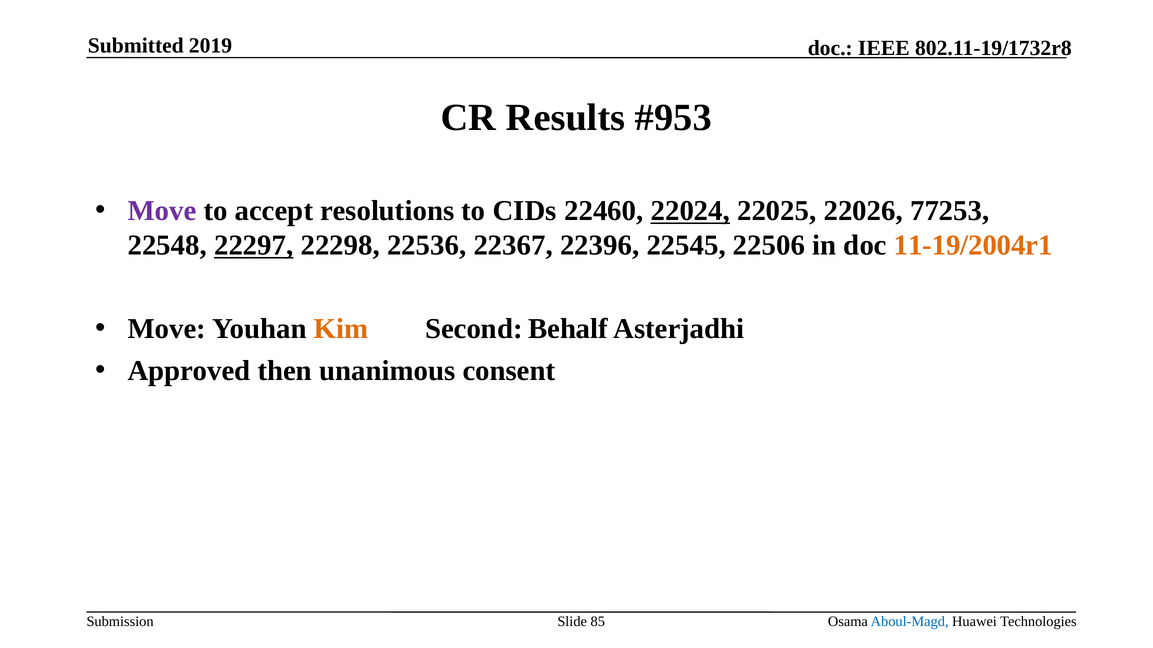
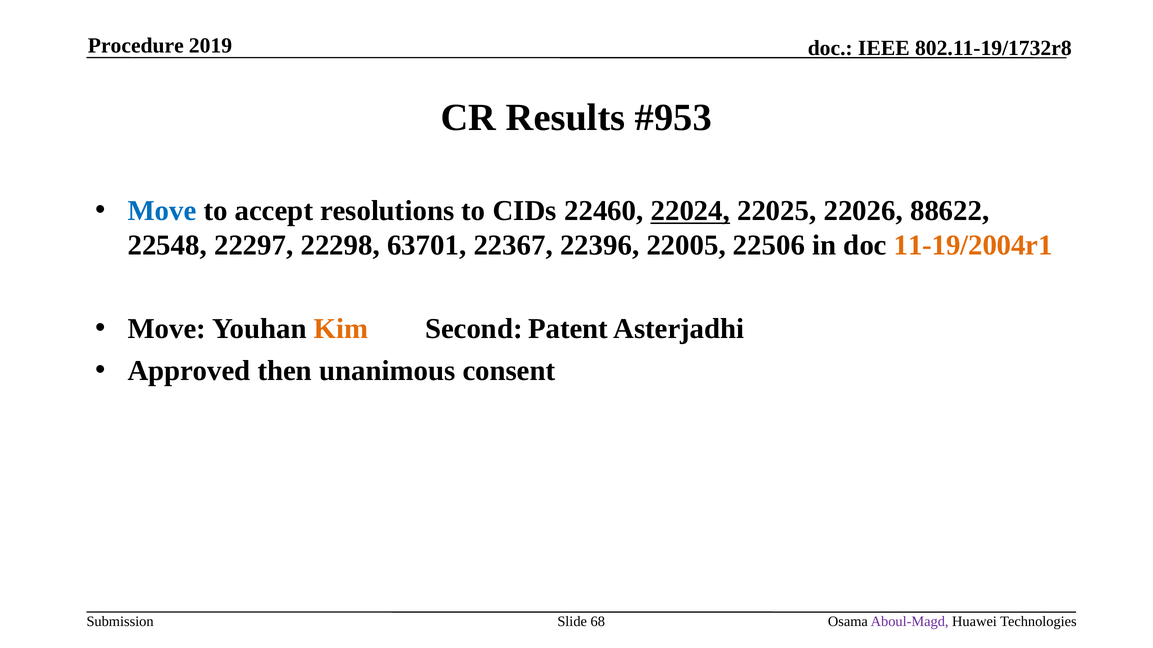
Submitted: Submitted -> Procedure
Move at (162, 211) colour: purple -> blue
77253: 77253 -> 88622
22297 underline: present -> none
22536: 22536 -> 63701
22545: 22545 -> 22005
Behalf: Behalf -> Patent
85: 85 -> 68
Aboul-Magd colour: blue -> purple
